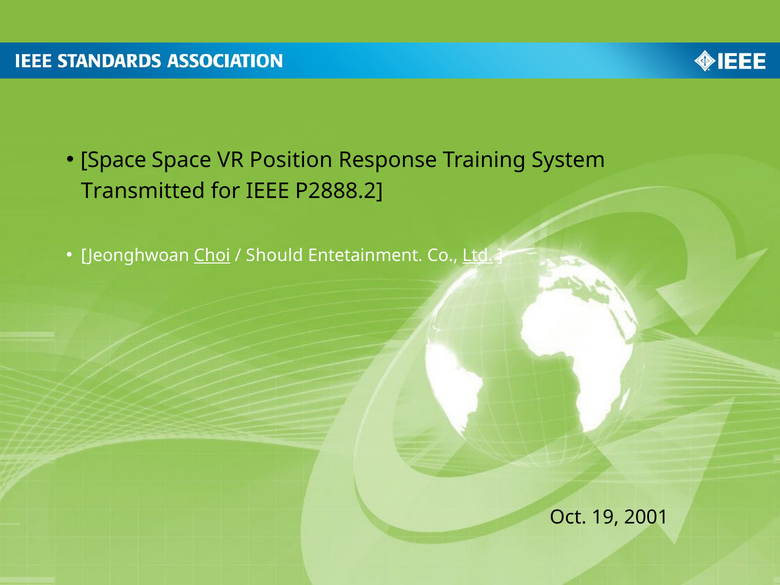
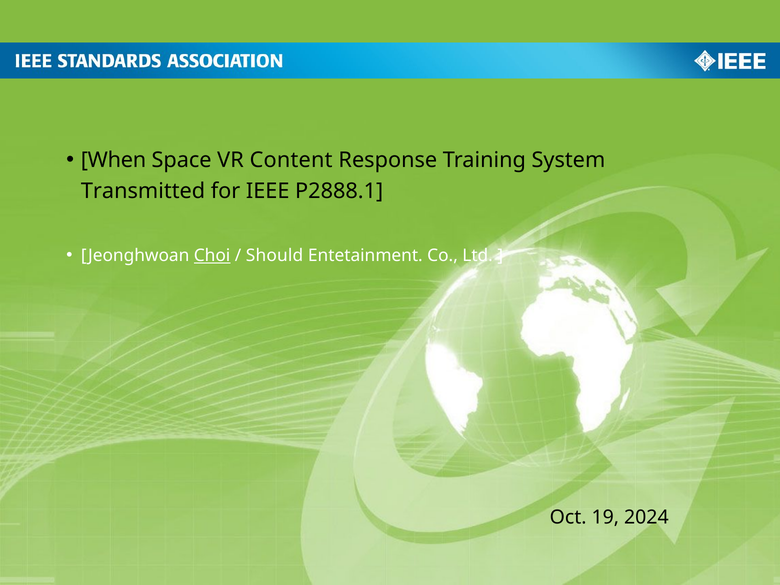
Space at (114, 160): Space -> When
Position: Position -> Content
P2888.2: P2888.2 -> P2888.1
Ltd underline: present -> none
2001: 2001 -> 2024
